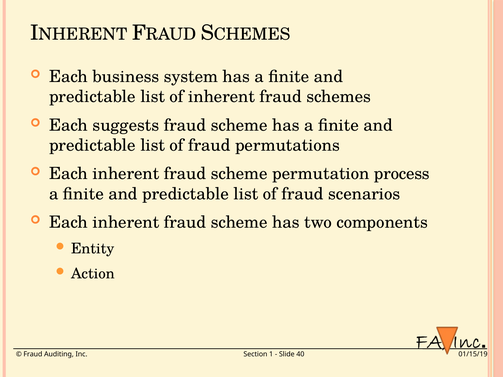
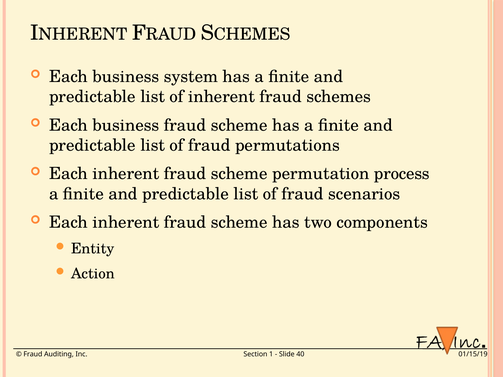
suggests at (126, 125): suggests -> business
